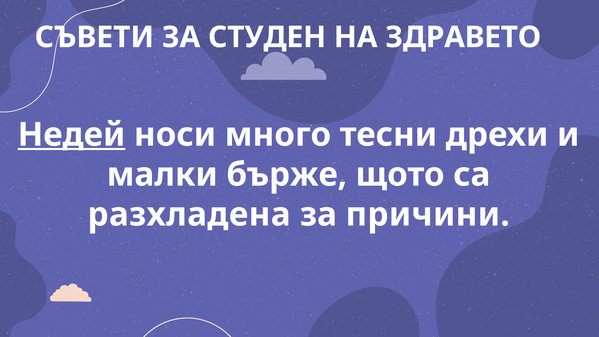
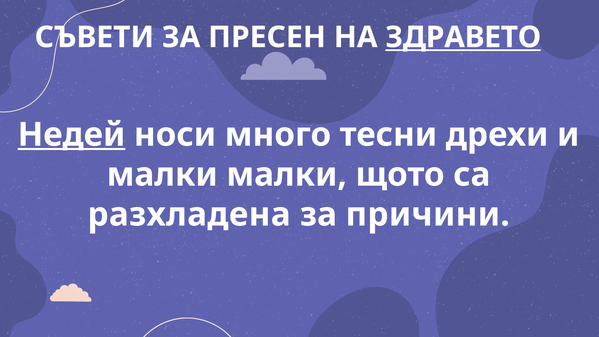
СТУДЕН: СТУДЕН -> ПРЕСЕН
ЗДРАВЕТО underline: none -> present
малки бърже: бърже -> малки
